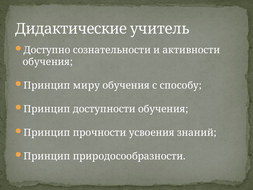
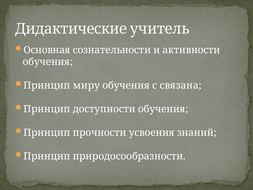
Доступно: Доступно -> Основная
способу: способу -> связана
